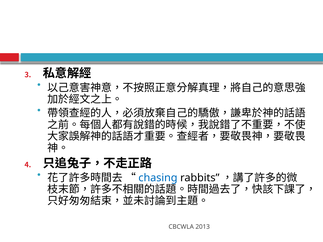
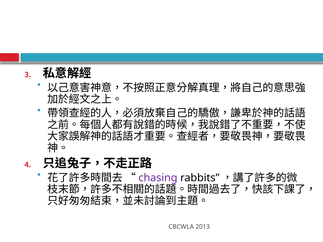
chasing colour: blue -> purple
